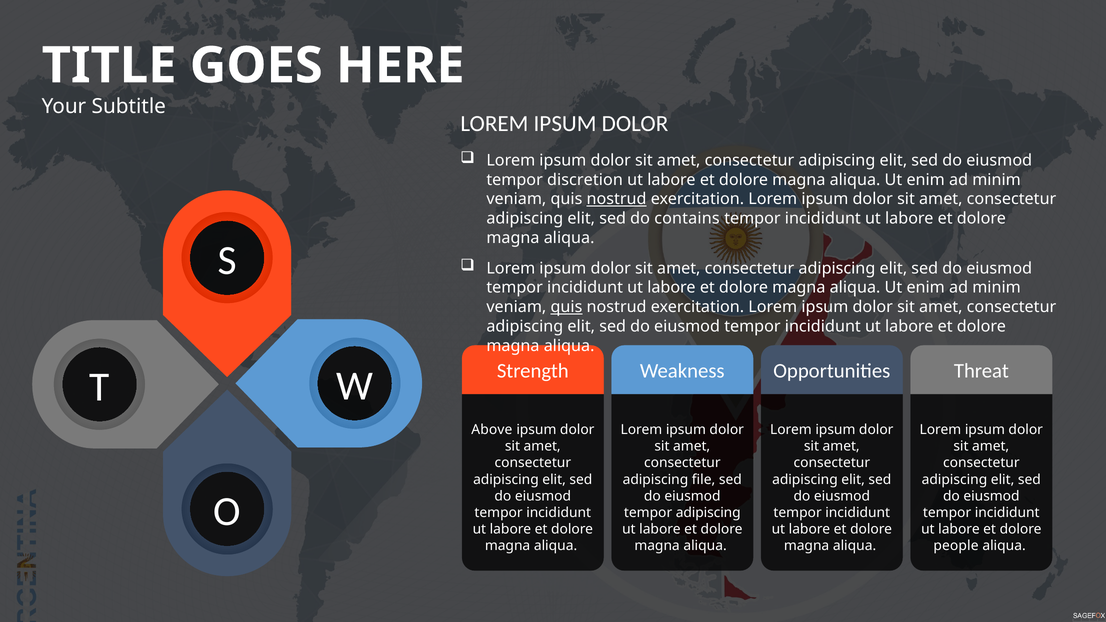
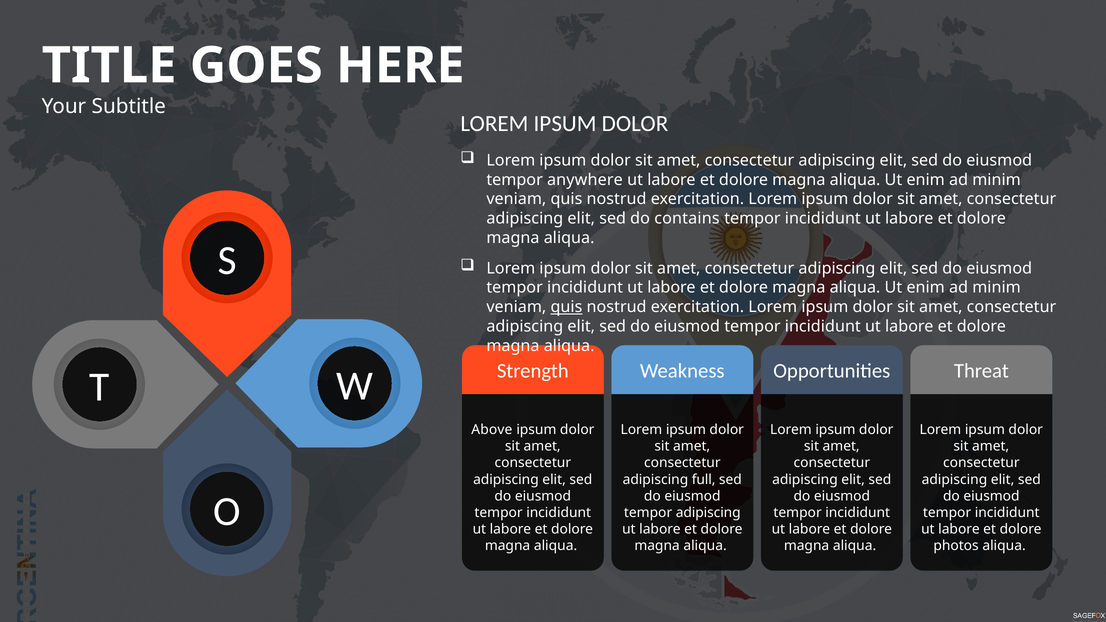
discretion: discretion -> anywhere
nostrud at (617, 199) underline: present -> none
file: file -> full
people: people -> photos
